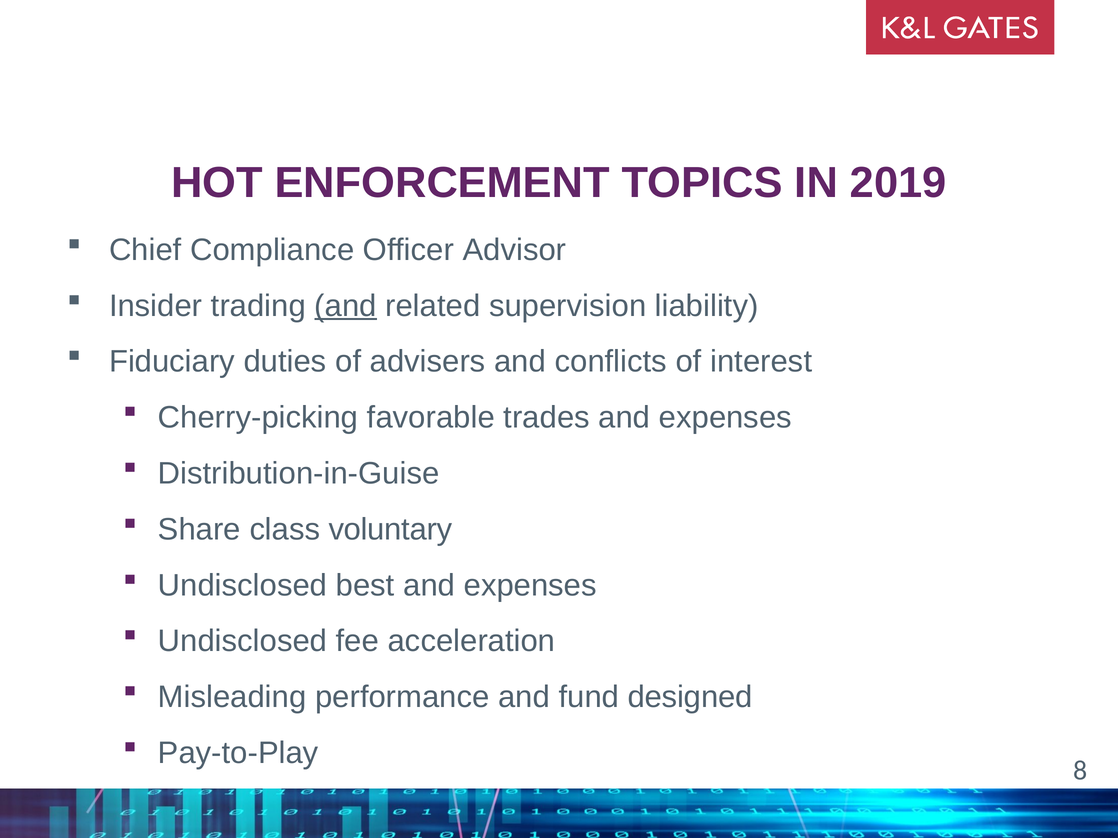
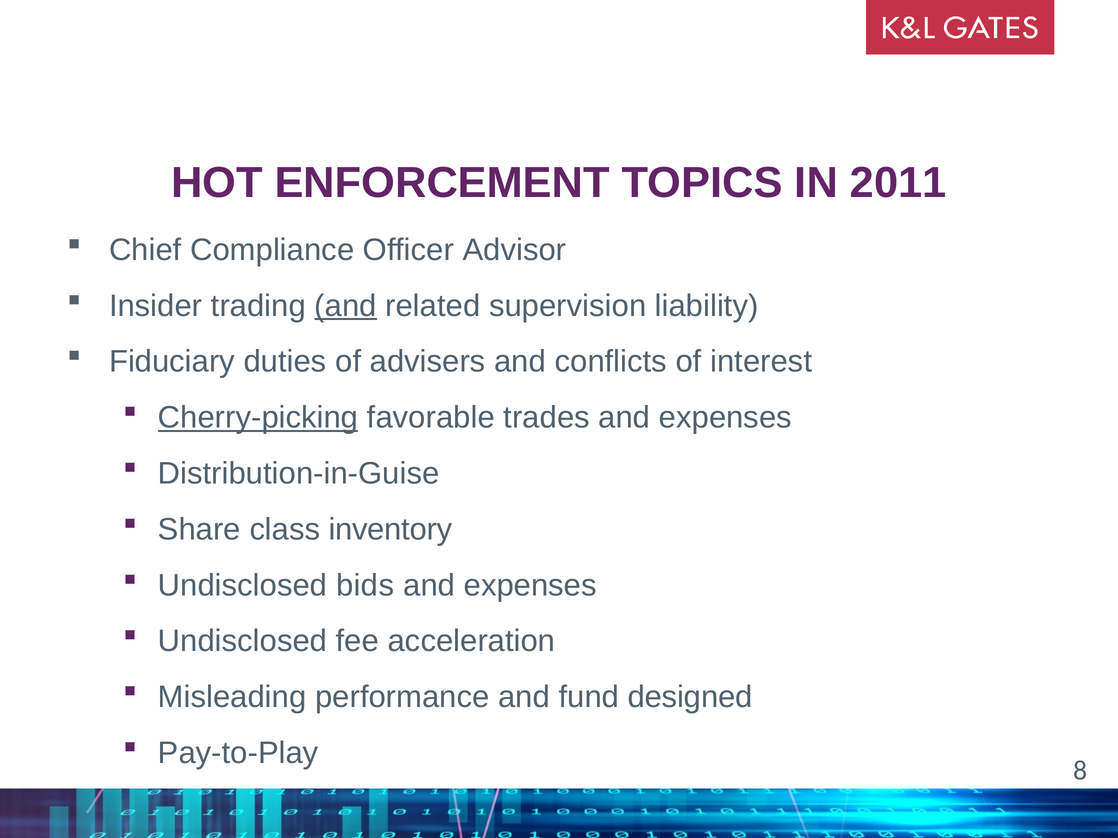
2019: 2019 -> 2011
Cherry-picking underline: none -> present
voluntary: voluntary -> inventory
best: best -> bids
